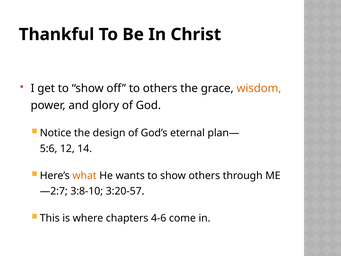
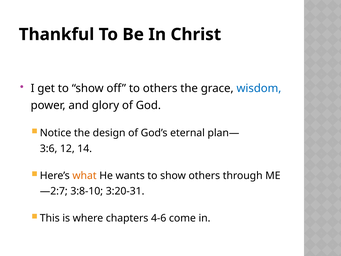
wisdom colour: orange -> blue
5:6: 5:6 -> 3:6
3:20-57: 3:20-57 -> 3:20-31
